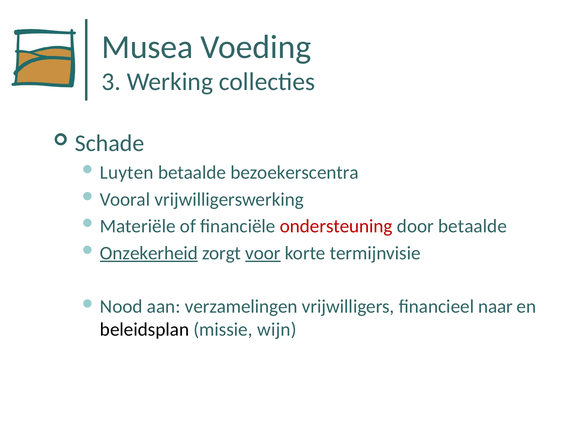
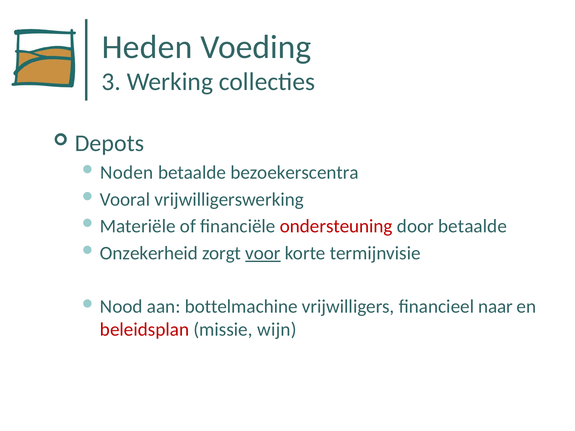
Musea: Musea -> Heden
Schade: Schade -> Depots
Luyten: Luyten -> Noden
Onzekerheid underline: present -> none
verzamelingen: verzamelingen -> bottelmachine
beleidsplan colour: black -> red
